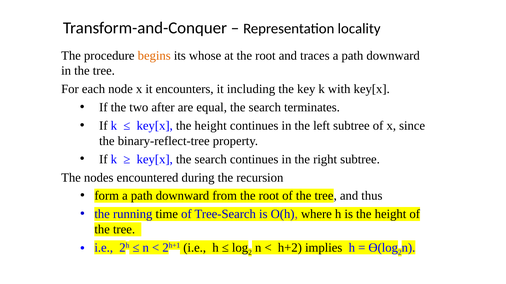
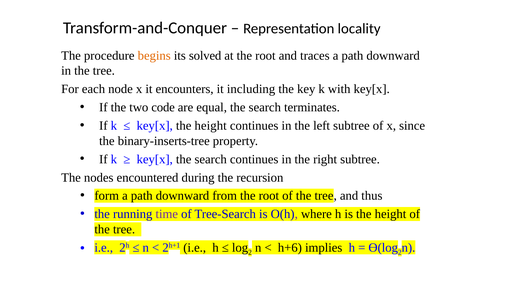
whose: whose -> solved
after: after -> code
binary-reflect-tree: binary-reflect-tree -> binary-inserts-tree
time colour: black -> purple
h+2: h+2 -> h+6
